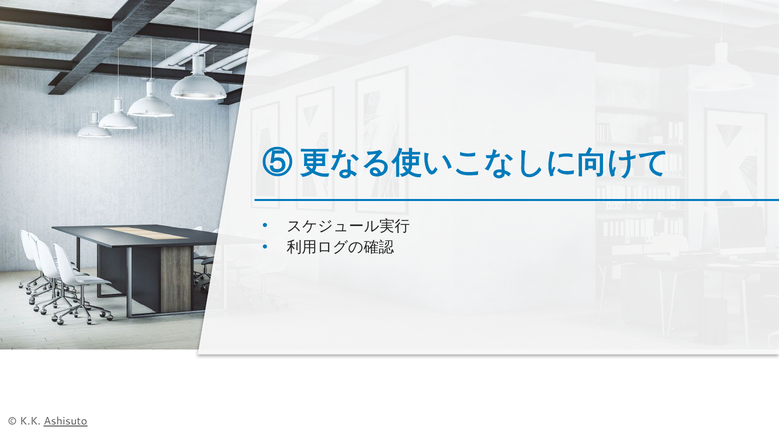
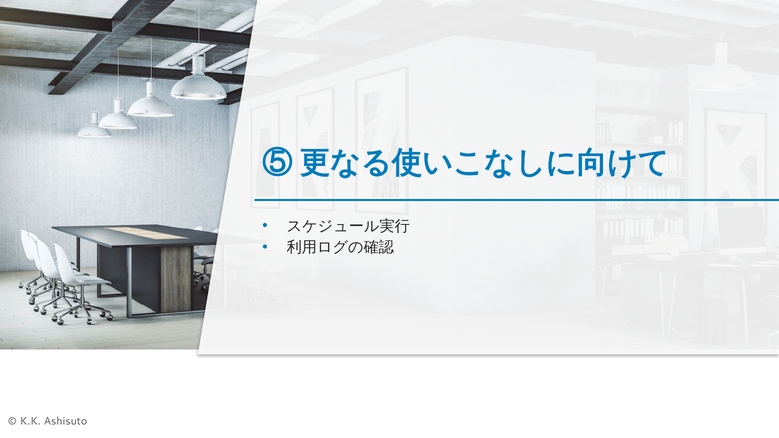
Ashisuto underline: present -> none
